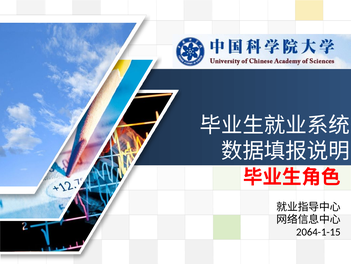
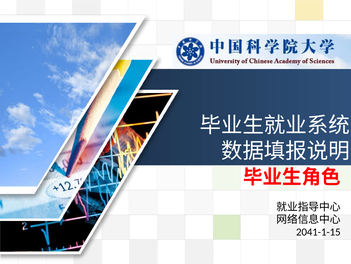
2064-1-15: 2064-1-15 -> 2041-1-15
